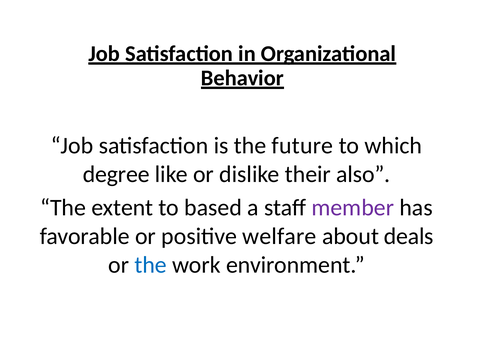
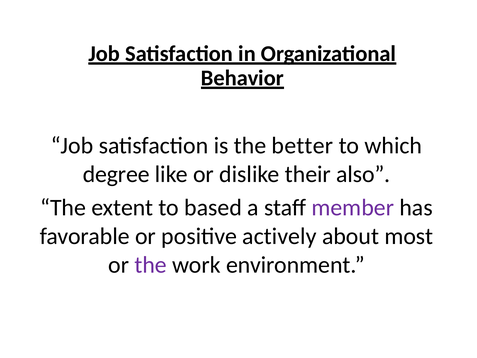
future: future -> better
welfare: welfare -> actively
deals: deals -> most
the at (151, 265) colour: blue -> purple
